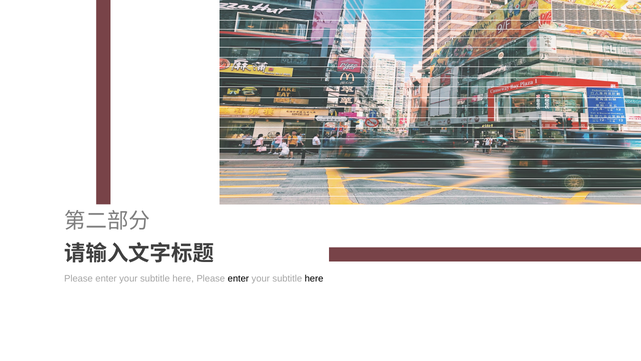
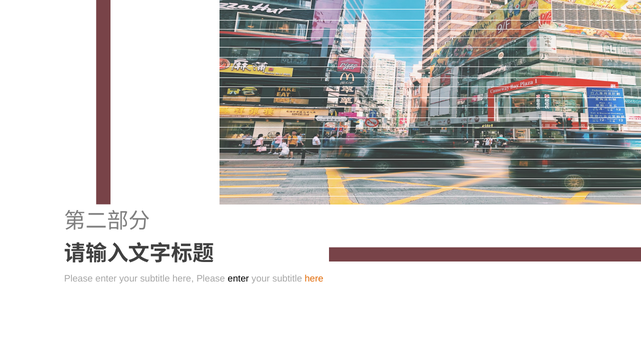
here at (314, 278) colour: black -> orange
